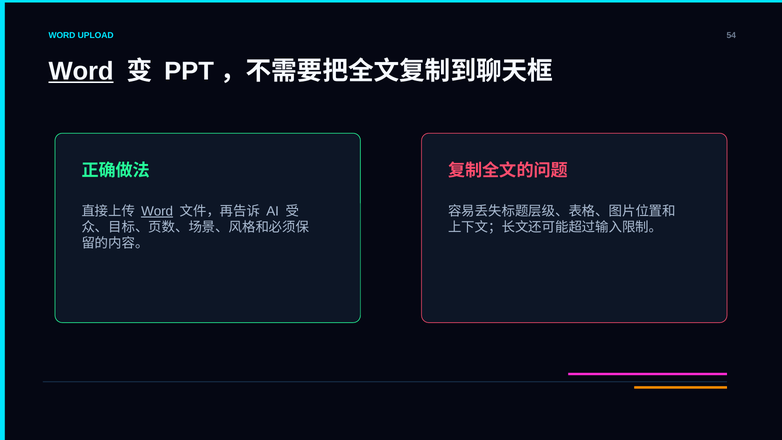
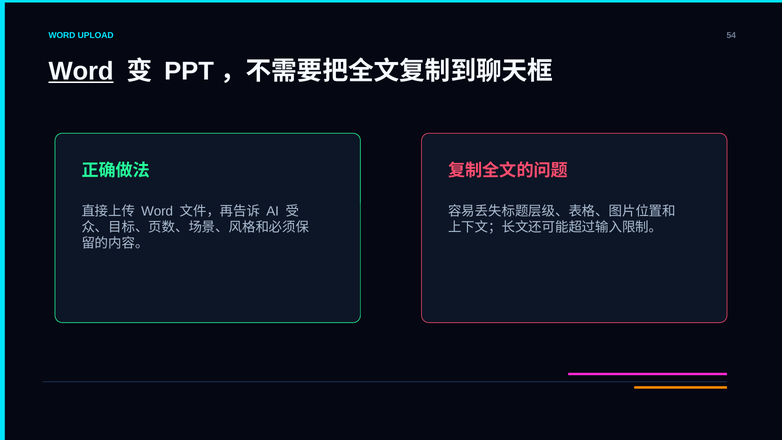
Word at (157, 211) underline: present -> none
